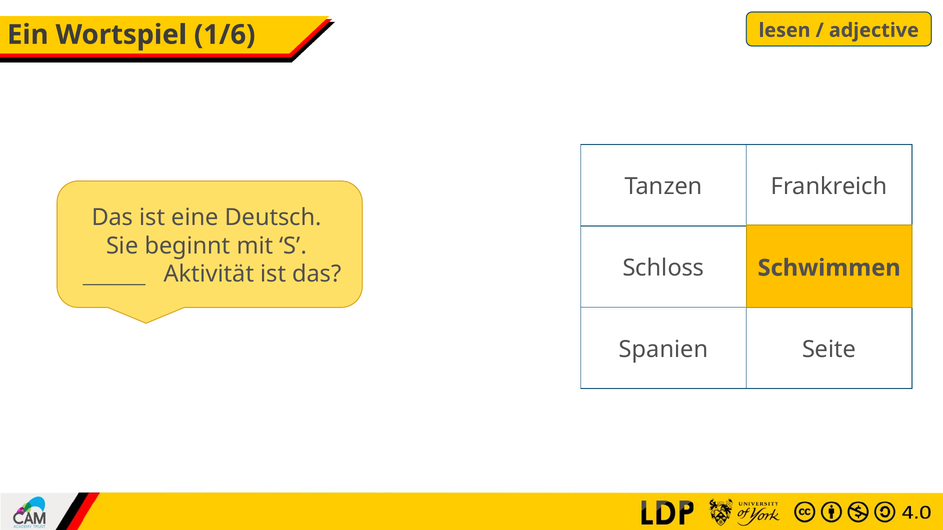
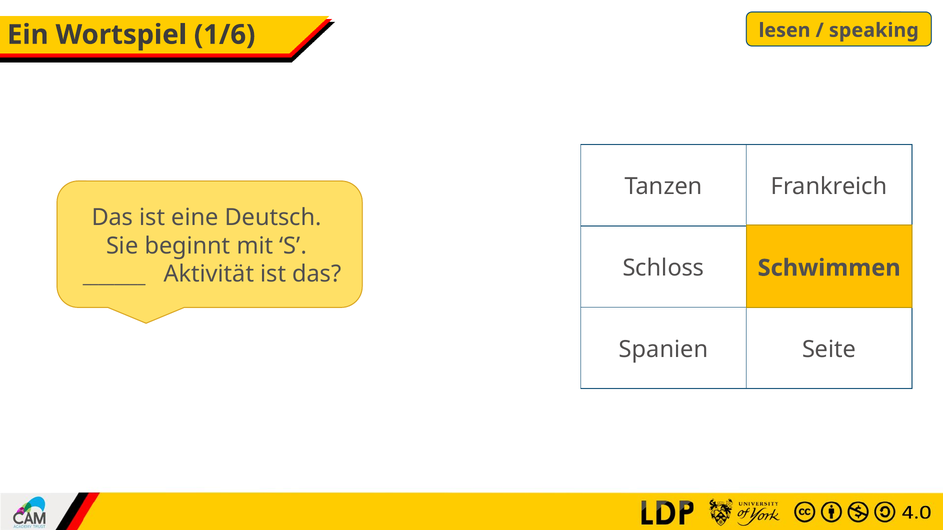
adjective: adjective -> speaking
